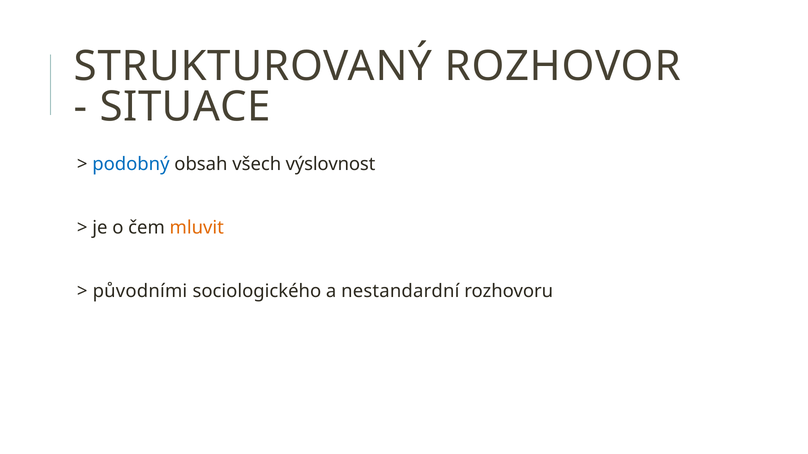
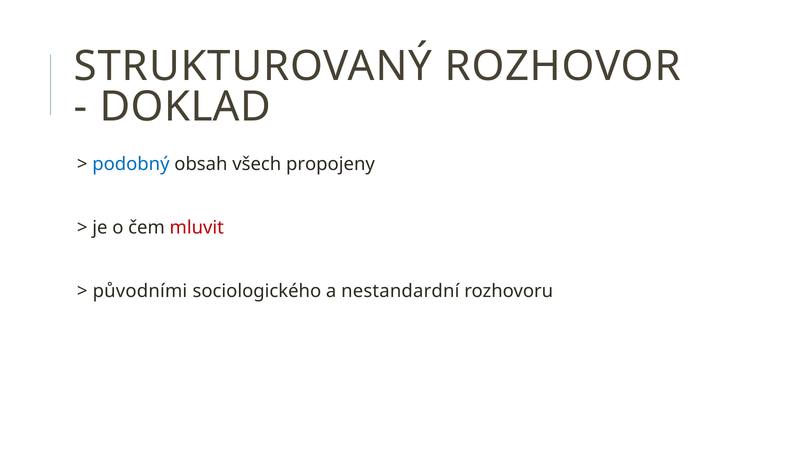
SITUACE: SITUACE -> DOKLAD
výslovnost: výslovnost -> propojeny
mluvit colour: orange -> red
